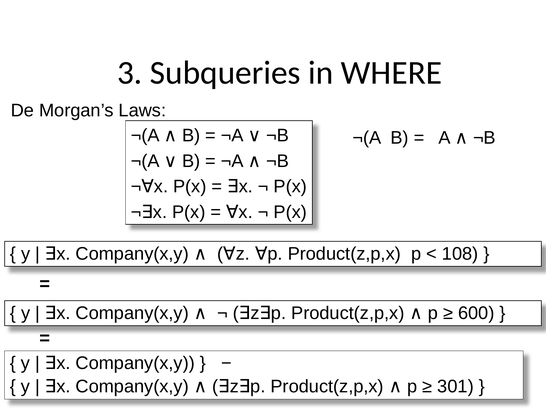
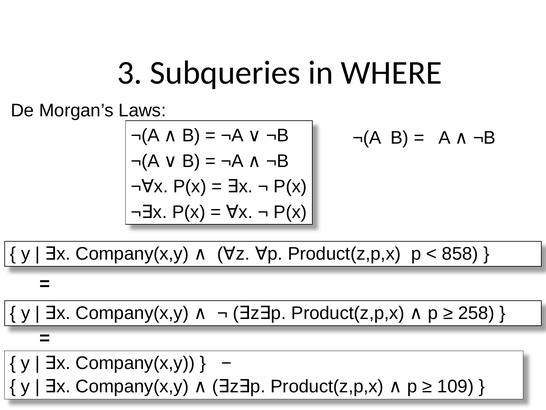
108: 108 -> 858
600: 600 -> 258
301: 301 -> 109
